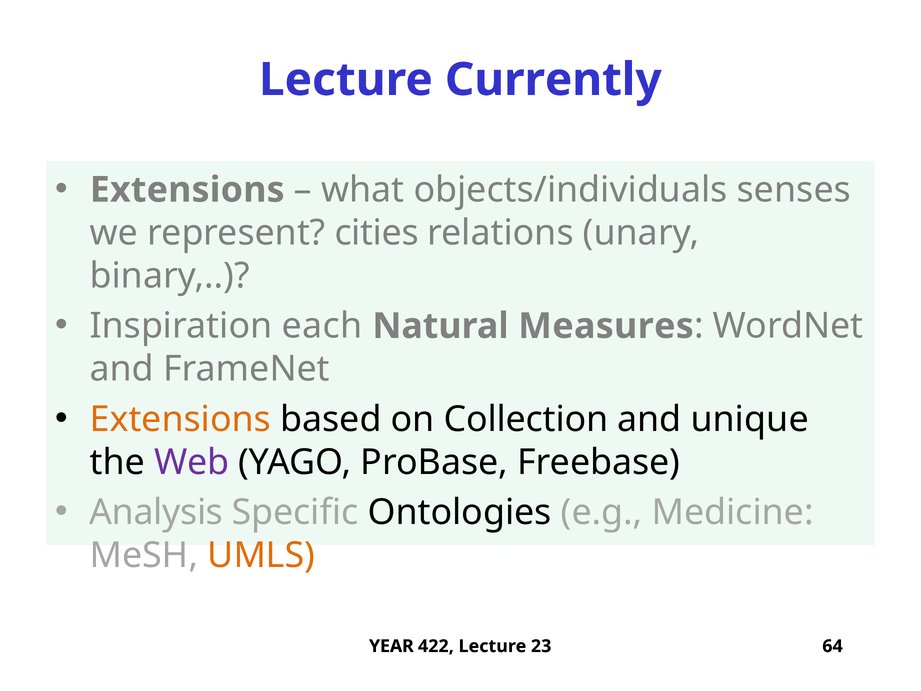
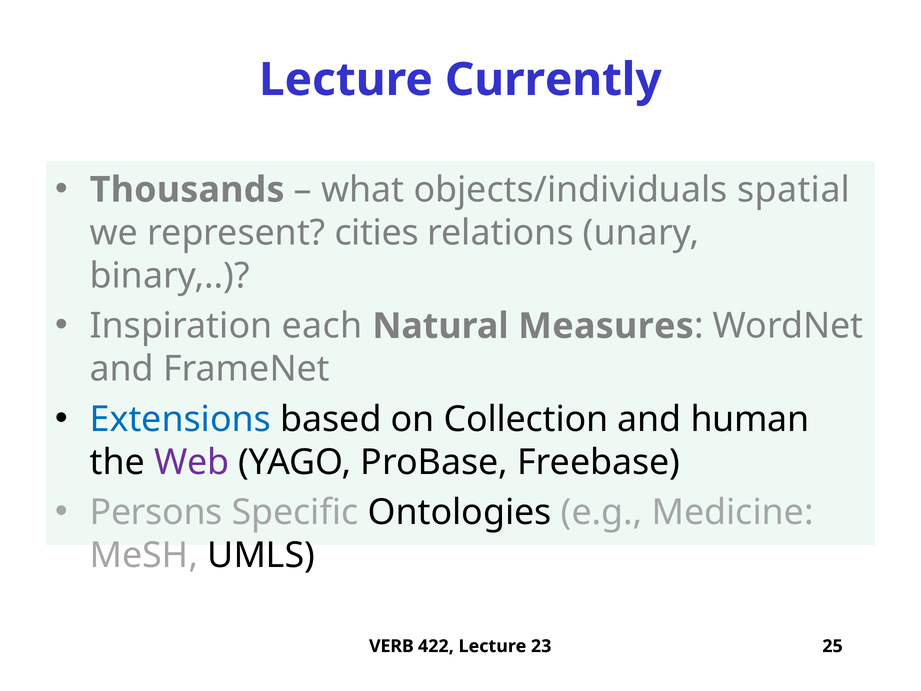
Extensions at (187, 190): Extensions -> Thousands
senses: senses -> spatial
Extensions at (180, 419) colour: orange -> blue
unique: unique -> human
Analysis: Analysis -> Persons
UMLS colour: orange -> black
YEAR: YEAR -> VERB
64: 64 -> 25
